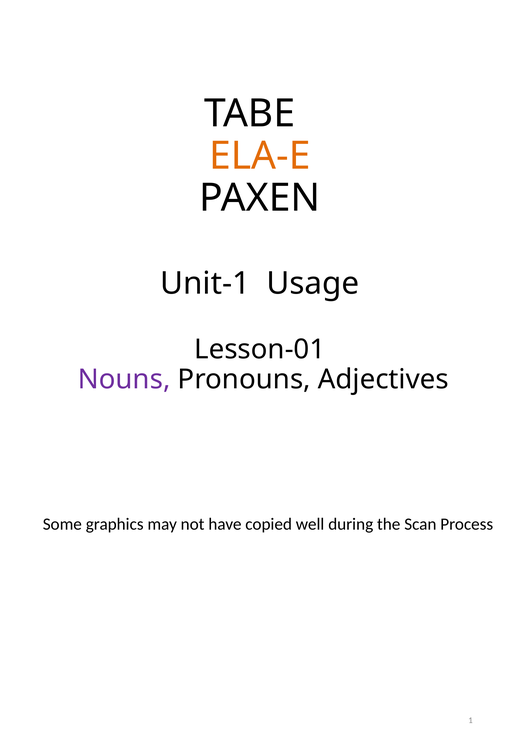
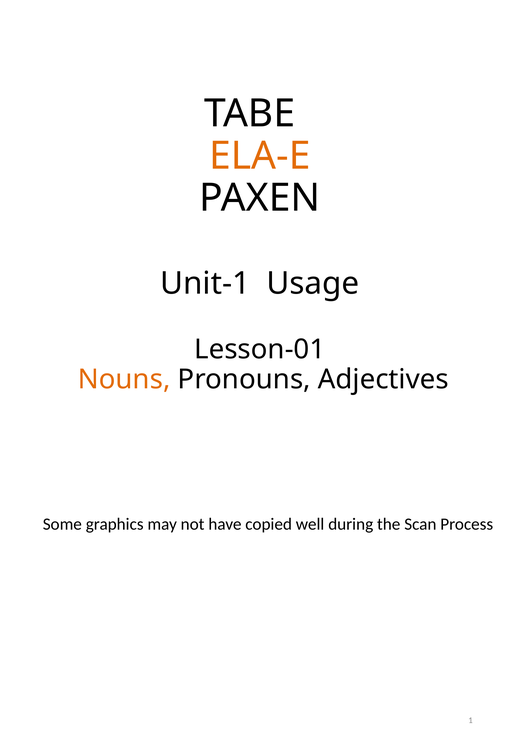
Nouns colour: purple -> orange
